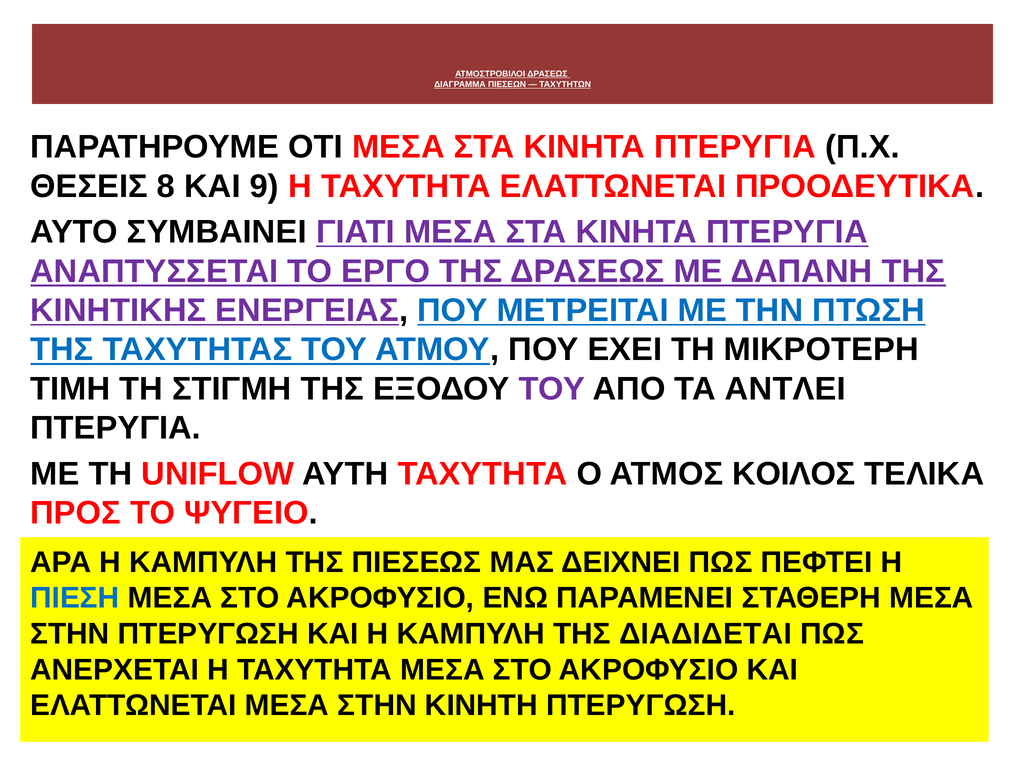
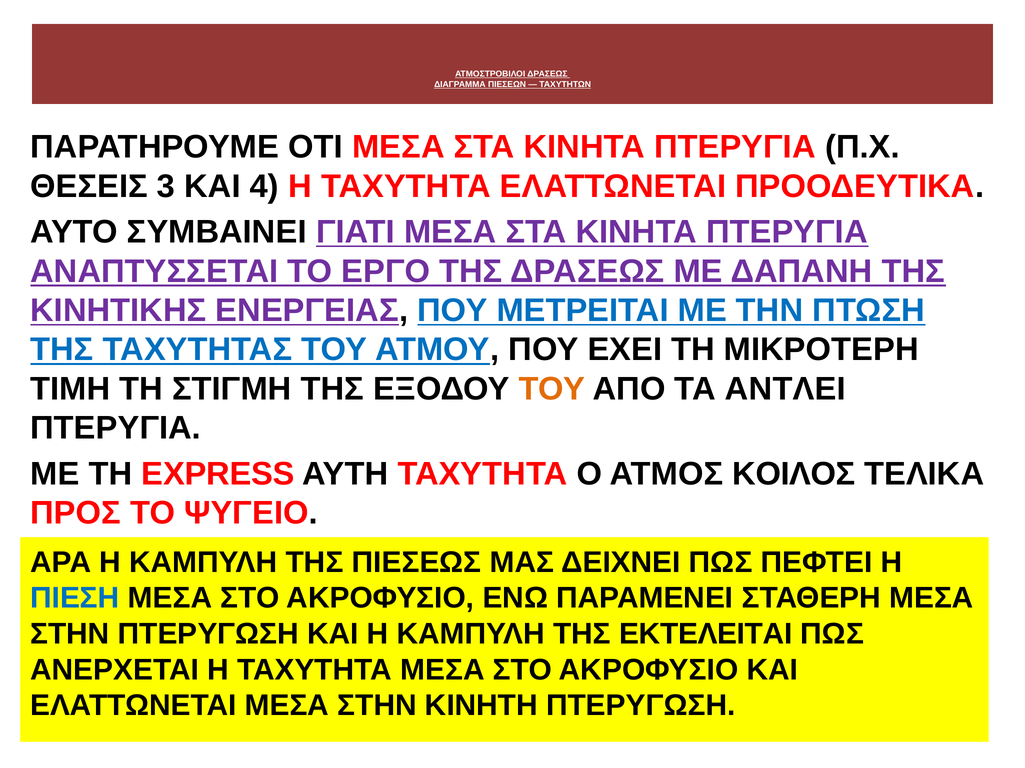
8: 8 -> 3
9: 9 -> 4
ΤΟΥ at (552, 389) colour: purple -> orange
UNIFLOW: UNIFLOW -> EXPRESS
ΔΙΑΔΙΔΕΤΑΙ: ΔΙΑΔΙΔΕΤΑΙ -> ΕΚΤΕΛΕΙΤΑΙ
